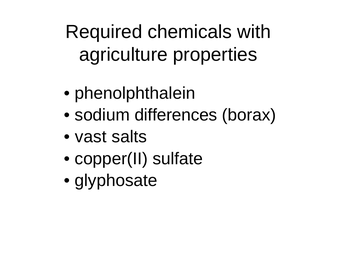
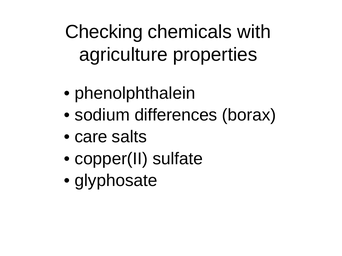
Required: Required -> Checking
vast: vast -> care
